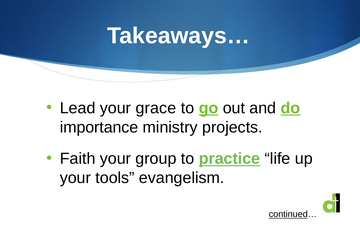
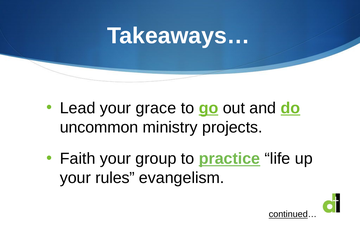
importance: importance -> uncommon
tools: tools -> rules
